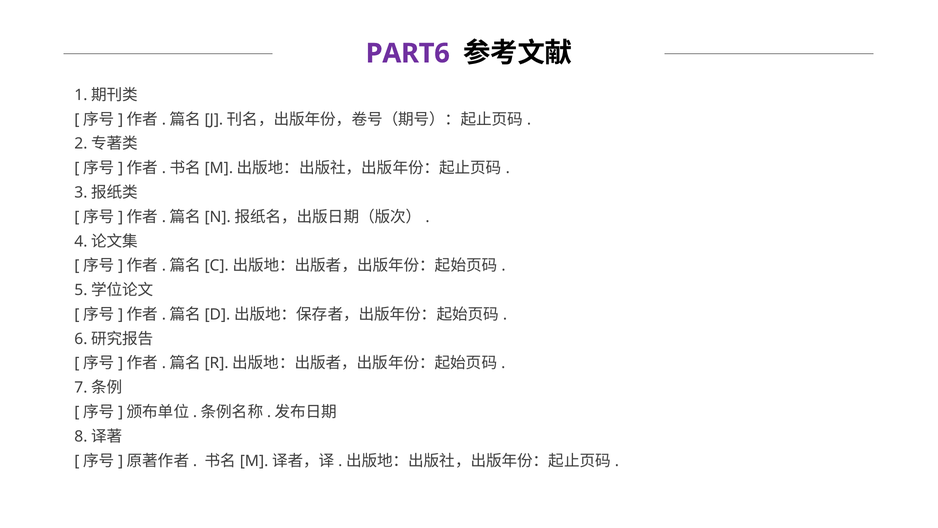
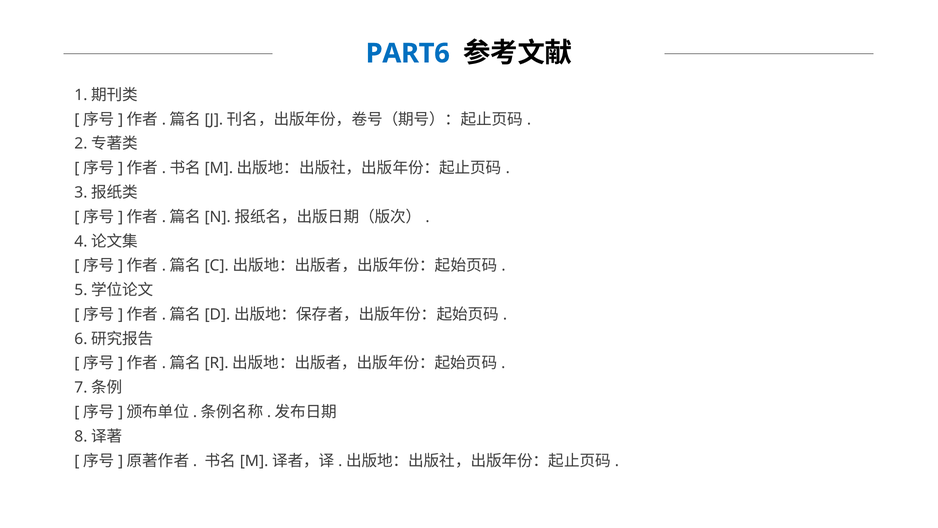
PART6 colour: purple -> blue
